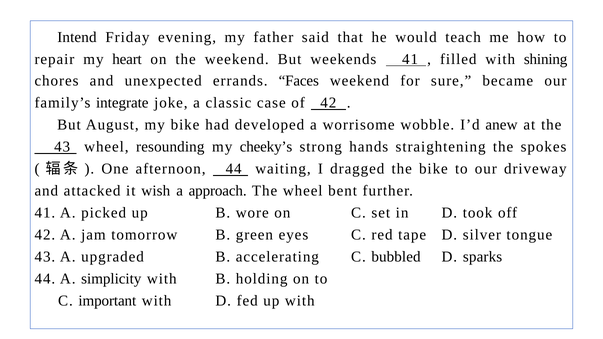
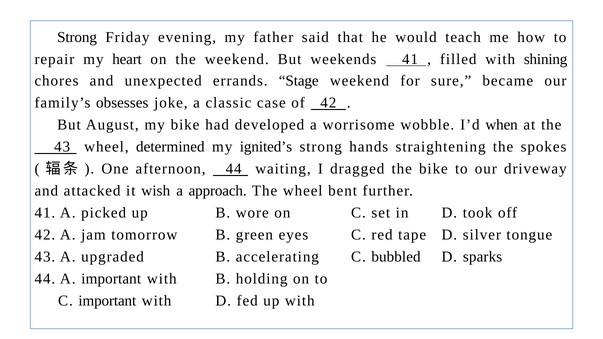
Intend at (77, 37): Intend -> Strong
Faces: Faces -> Stage
integrate: integrate -> obsesses
anew: anew -> when
resounding: resounding -> determined
cheeky’s: cheeky’s -> ignited’s
A simplicity: simplicity -> important
